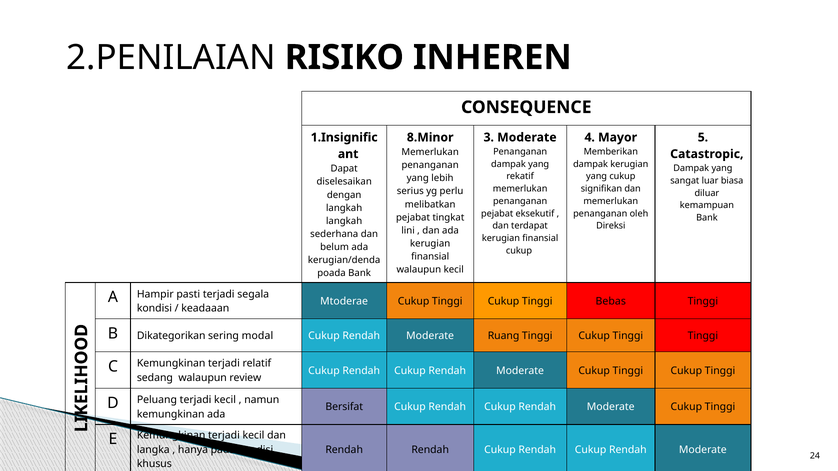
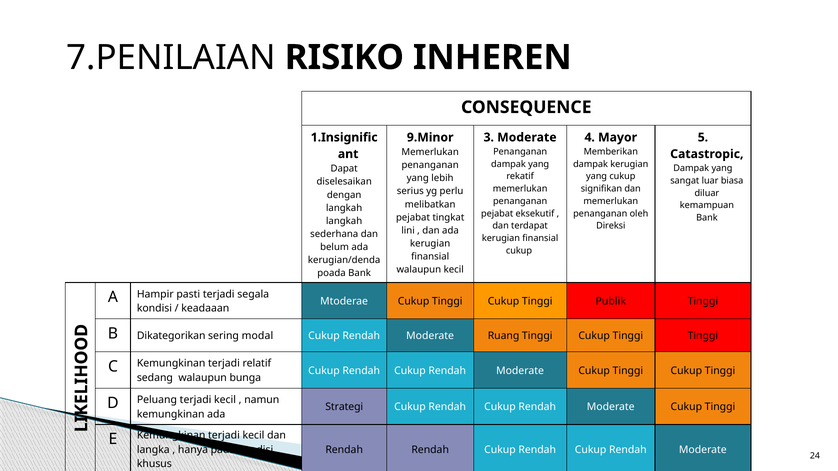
2.PENILAIAN: 2.PENILAIAN -> 7.PENILAIAN
8.Minor: 8.Minor -> 9.Minor
Bebas: Bebas -> Publik
review: review -> bunga
Bersifat: Bersifat -> Strategi
